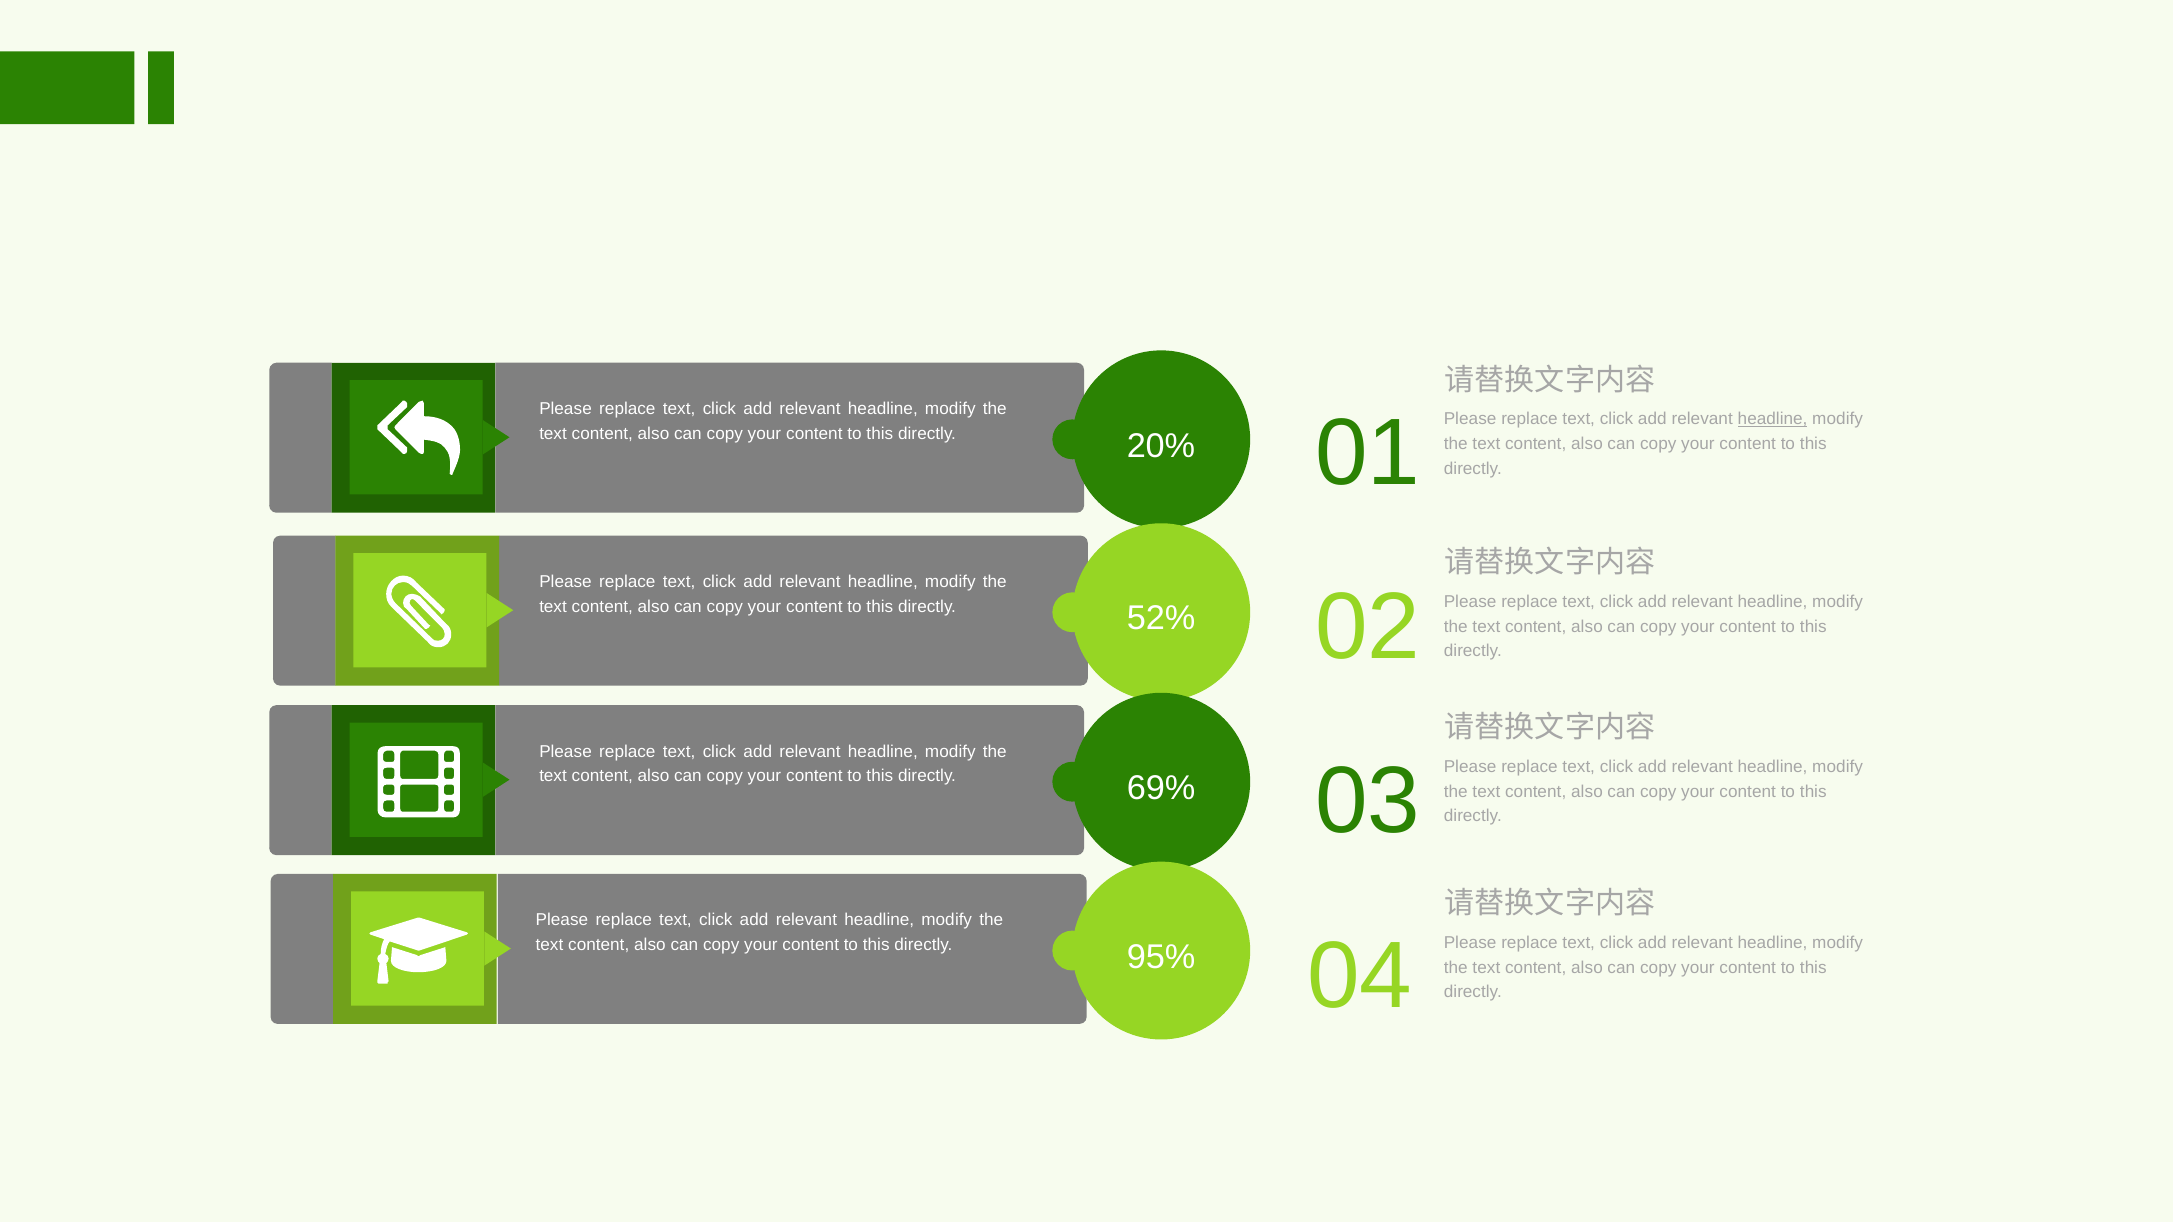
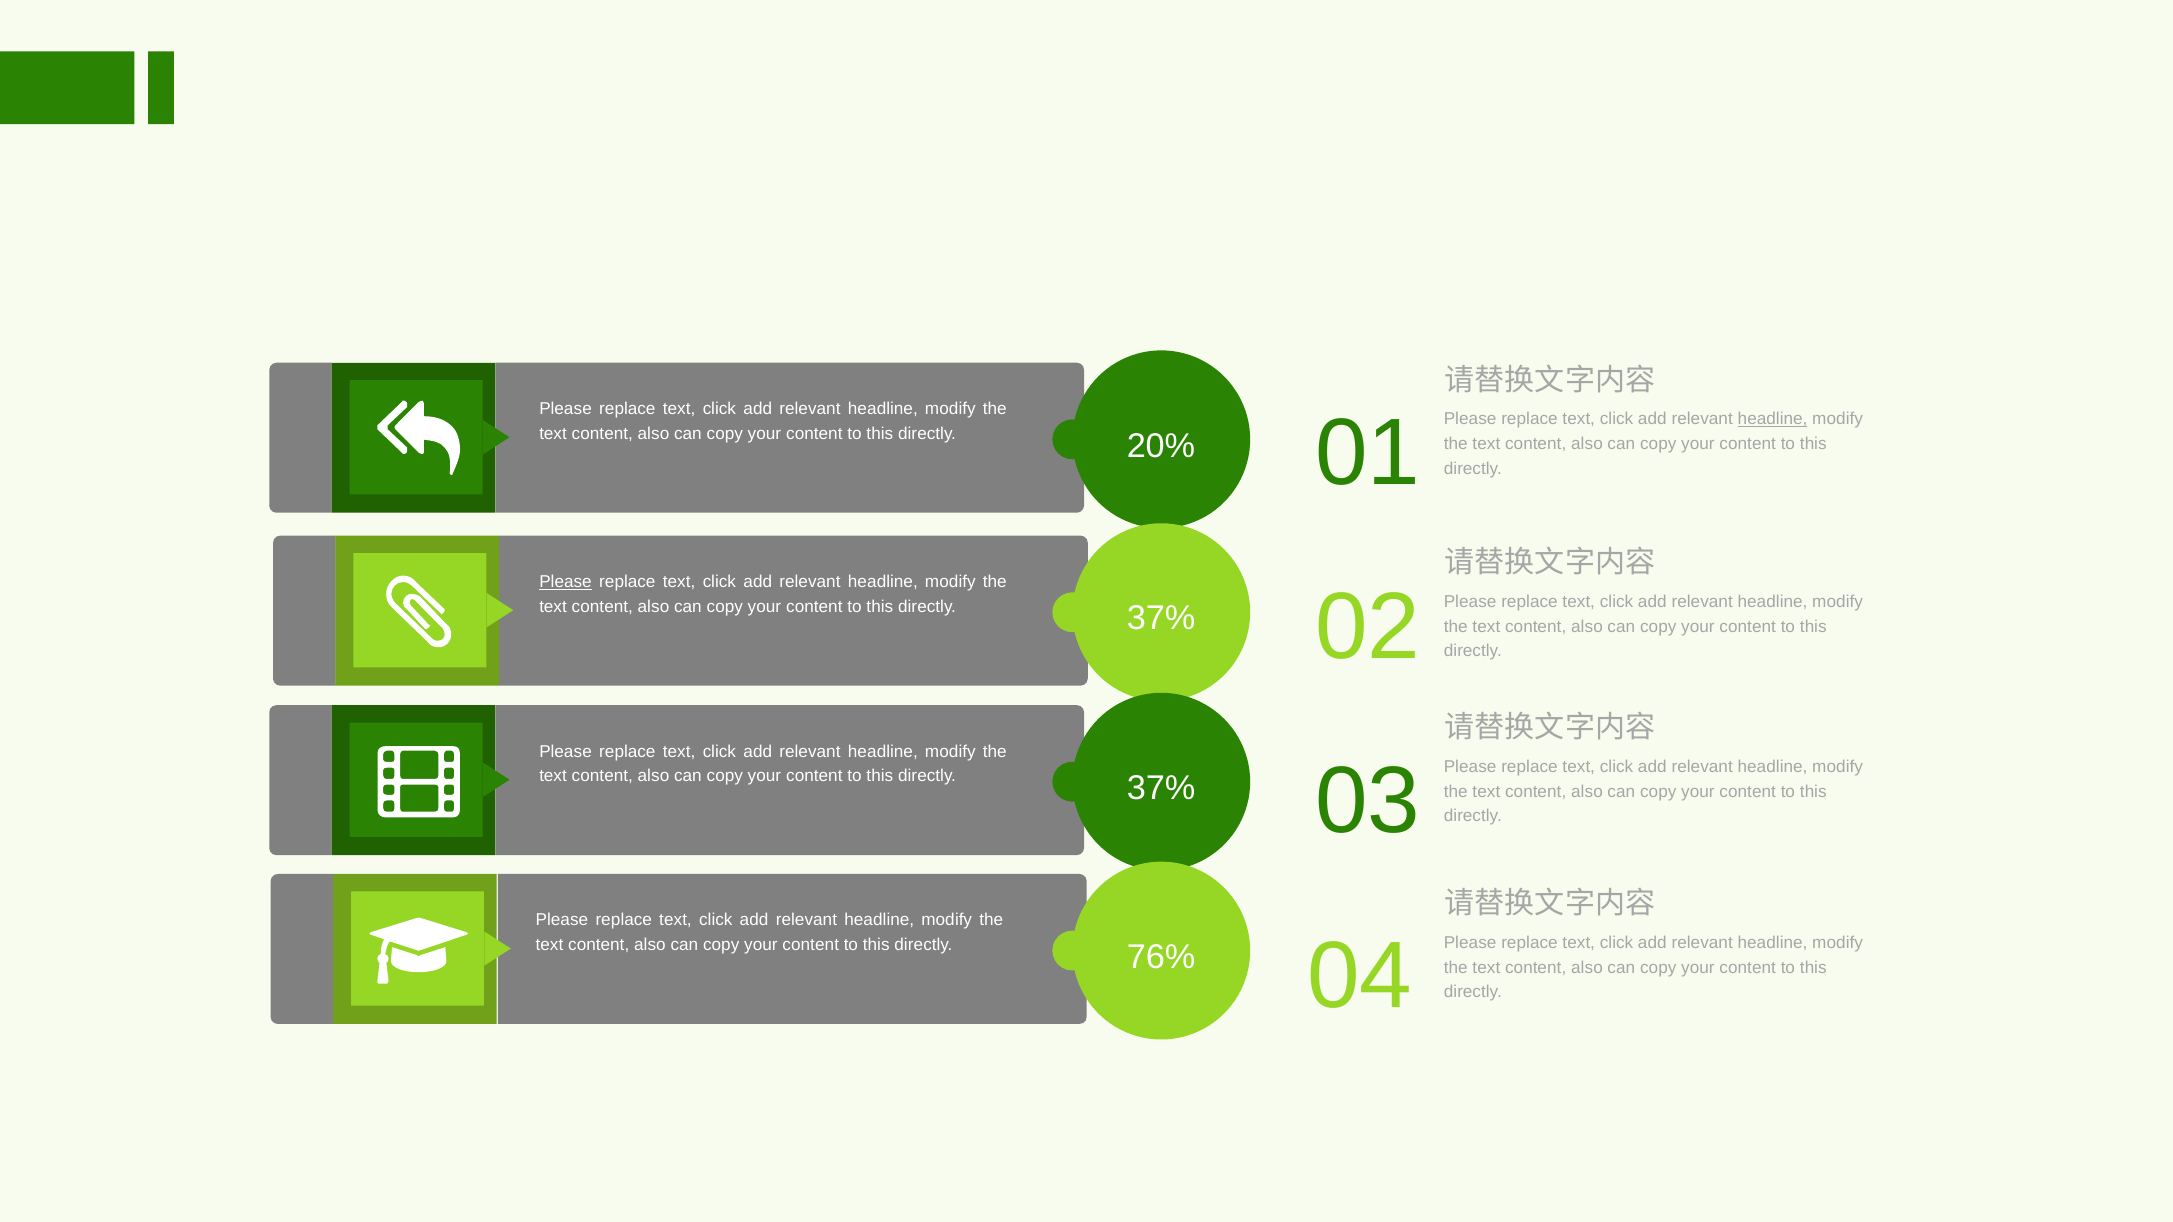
Please at (566, 582) underline: none -> present
52% at (1161, 619): 52% -> 37%
69% at (1161, 788): 69% -> 37%
95%: 95% -> 76%
